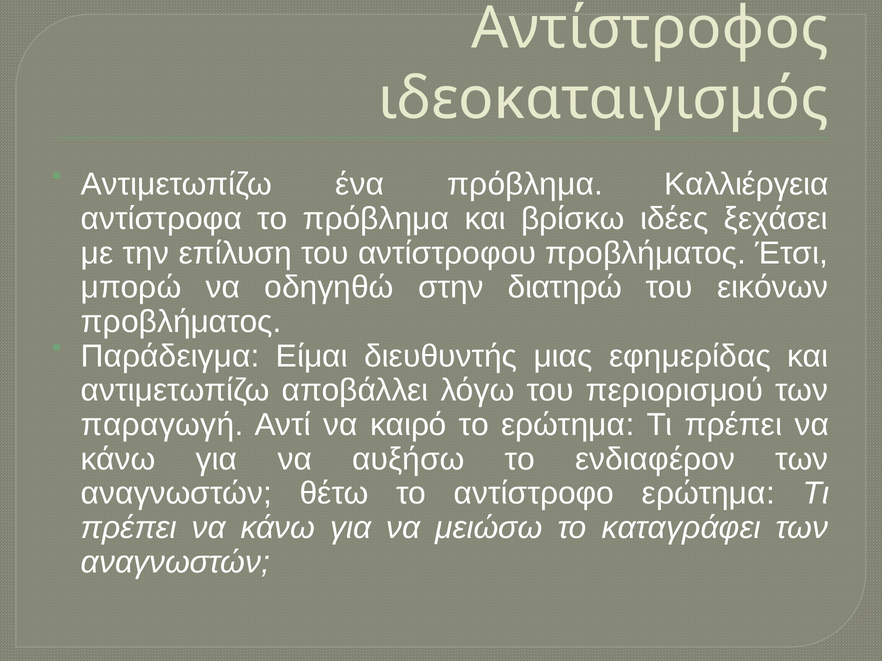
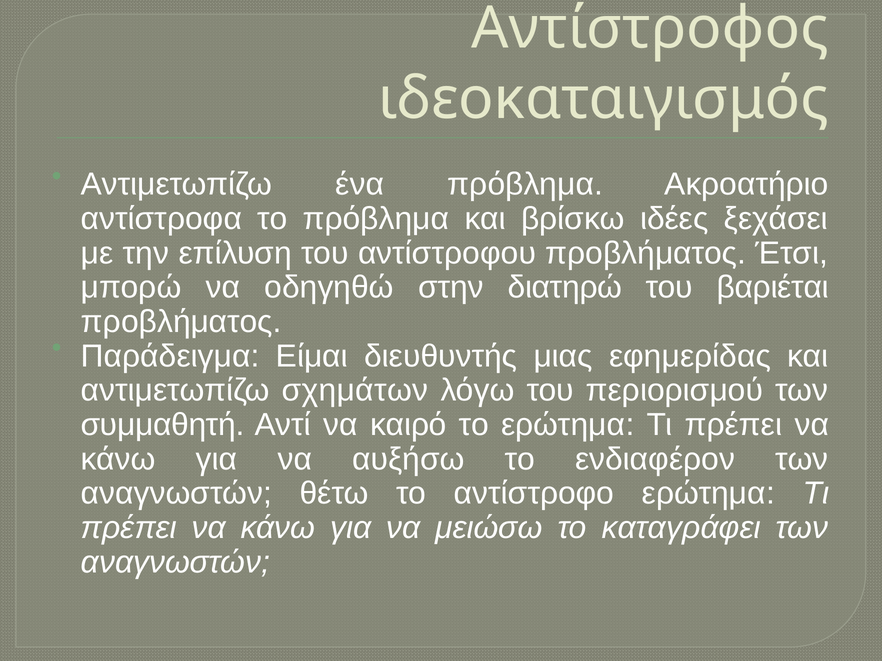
Καλλιέργεια: Καλλιέργεια -> Ακροατήριο
εικόνων: εικόνων -> βαριέται
αποβάλλει: αποβάλλει -> σχημάτων
παραγωγή: παραγωγή -> συμμαθητή
